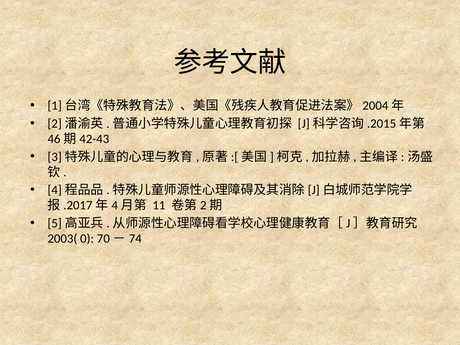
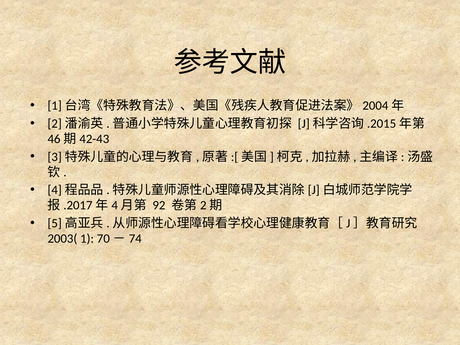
11: 11 -> 92
0: 0 -> 1
